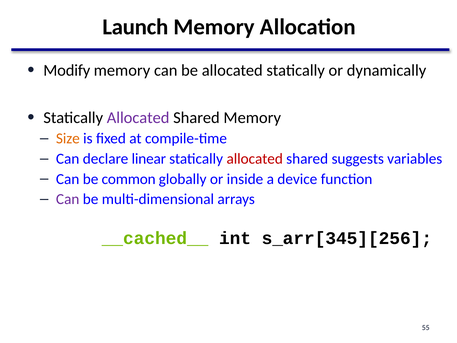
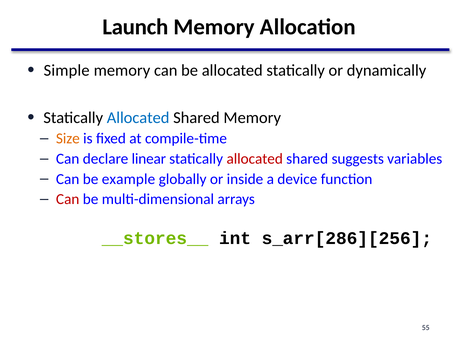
Modify: Modify -> Simple
Allocated at (138, 118) colour: purple -> blue
common: common -> example
Can at (68, 199) colour: purple -> red
__cached__: __cached__ -> __stores__
s_arr[345][256: s_arr[345][256 -> s_arr[286][256
